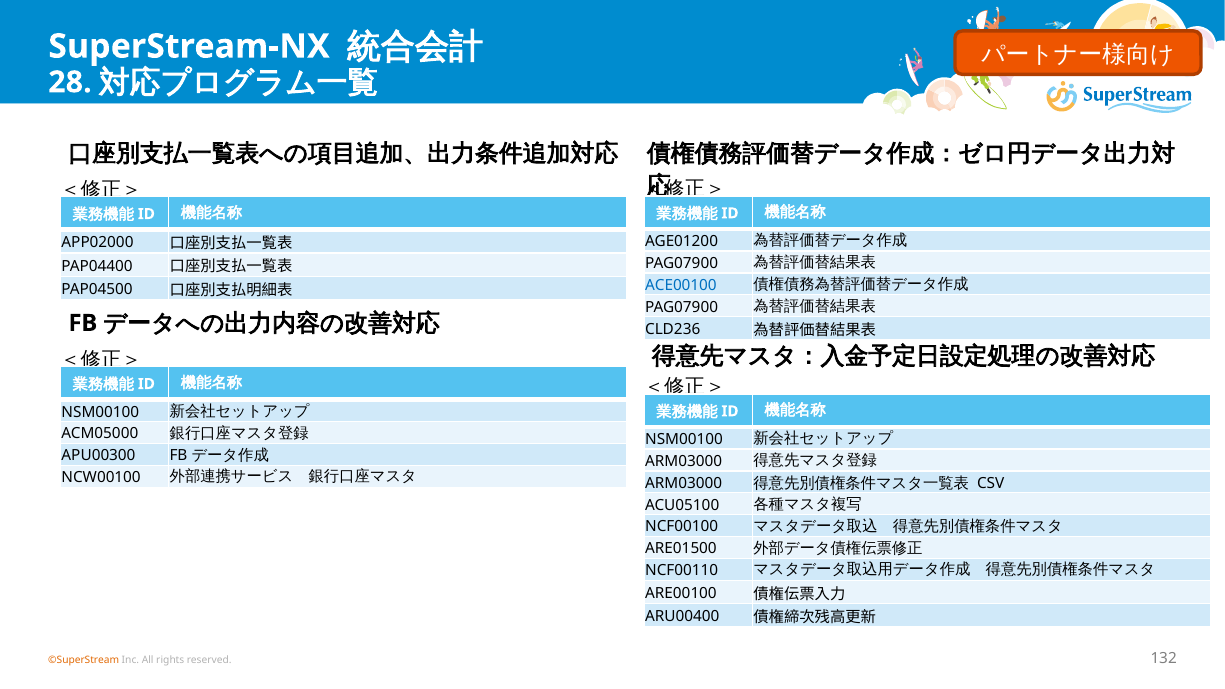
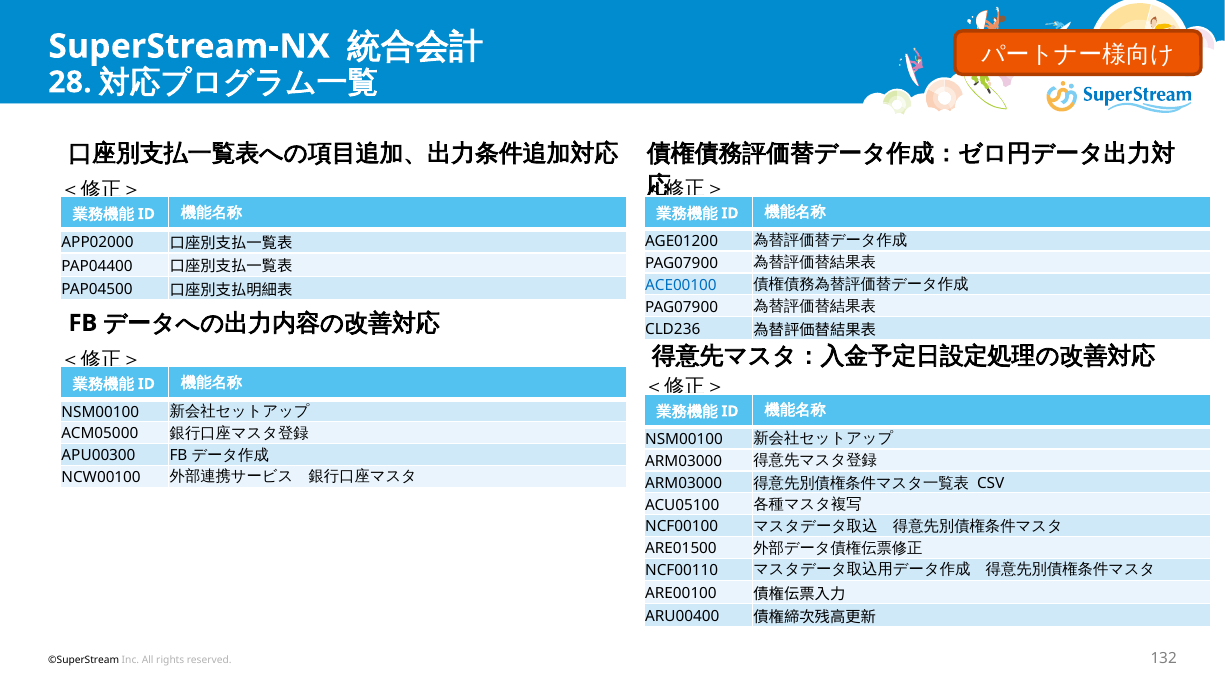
©SuperStream colour: orange -> black
